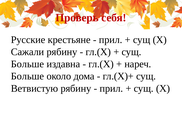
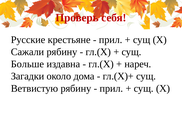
Больше at (27, 76): Больше -> Загадки
